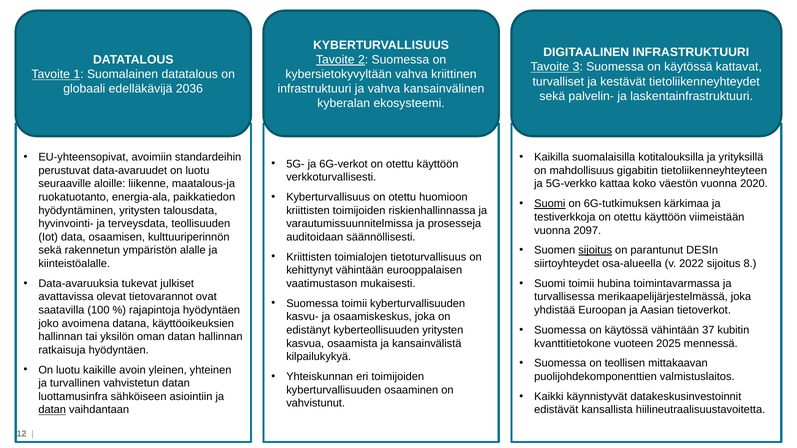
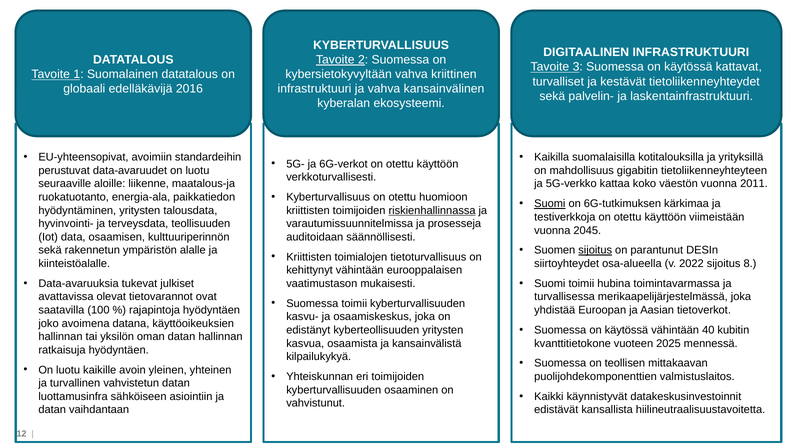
2036: 2036 -> 2016
2020: 2020 -> 2011
riskienhallinnassa underline: none -> present
2097: 2097 -> 2045
37: 37 -> 40
datan at (52, 410) underline: present -> none
